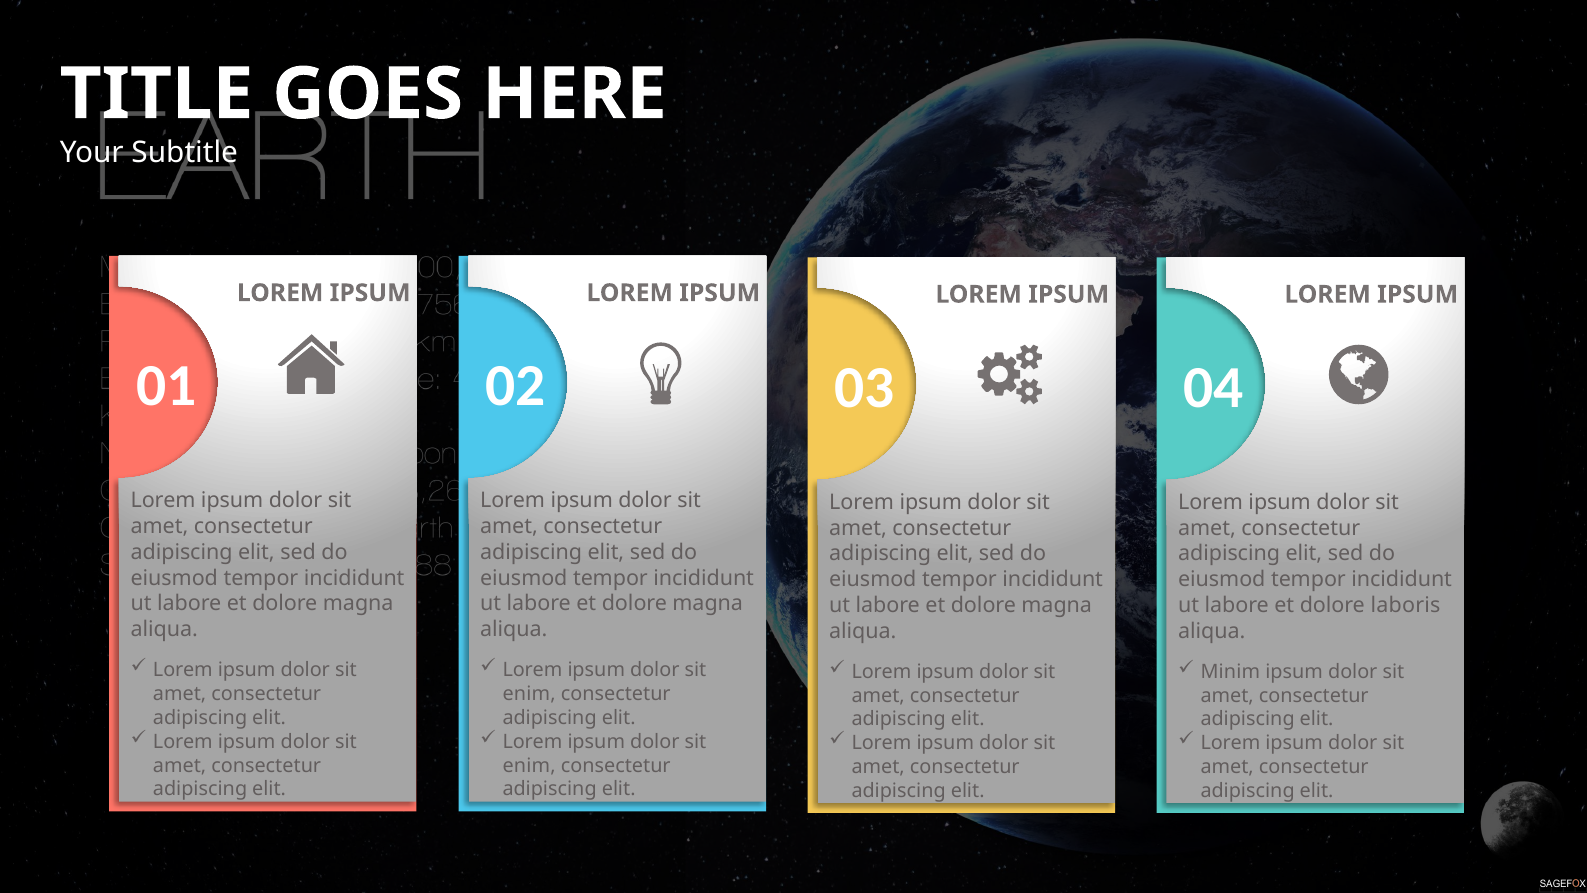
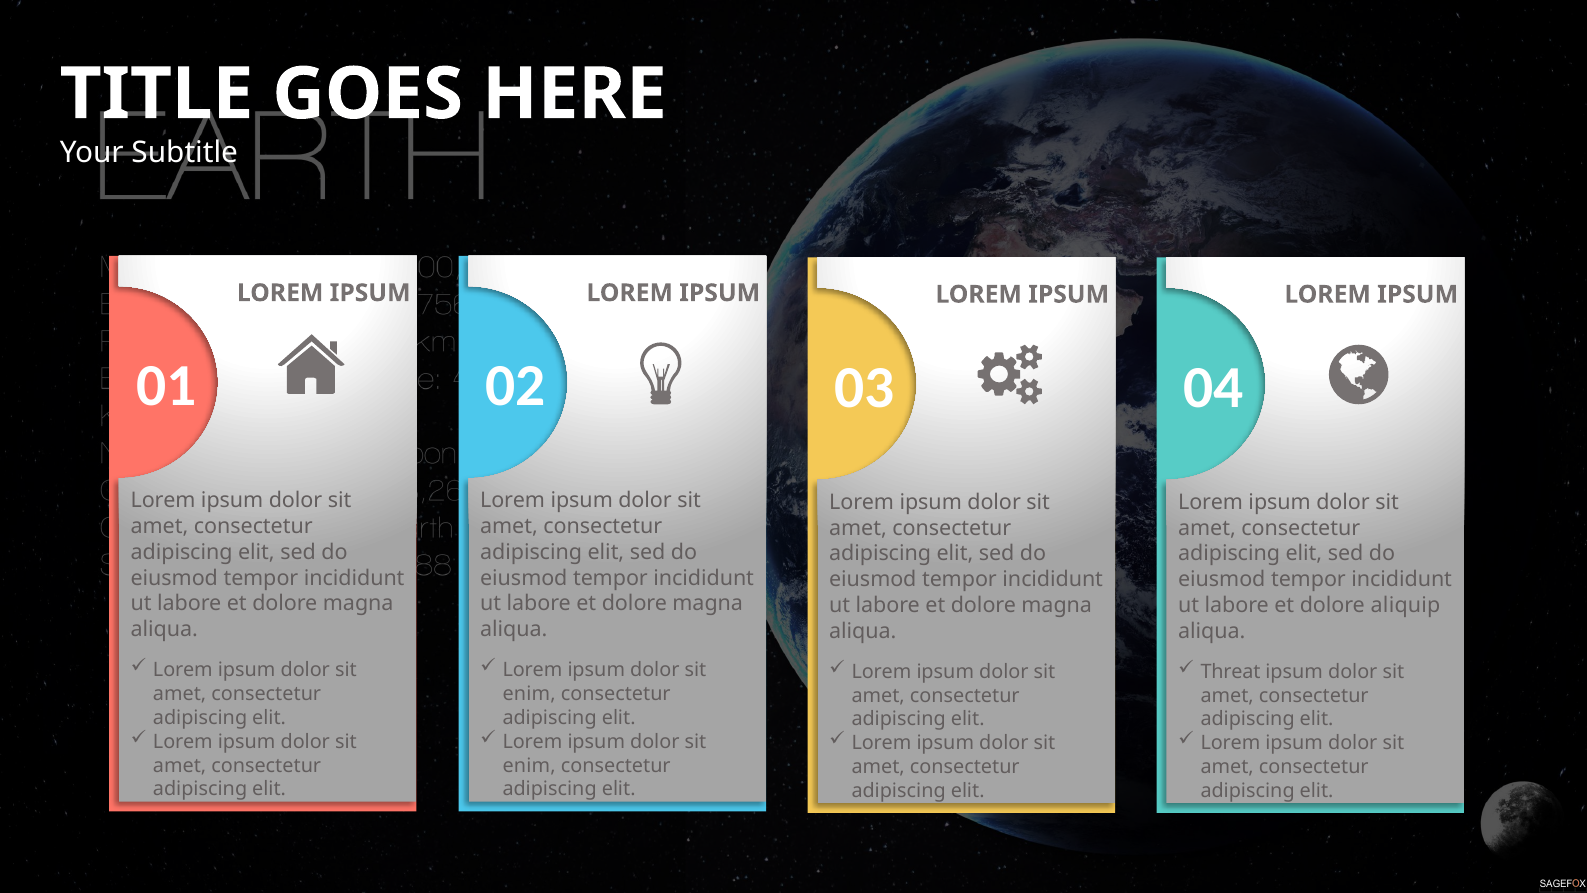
laboris: laboris -> aliquip
Minim: Minim -> Threat
